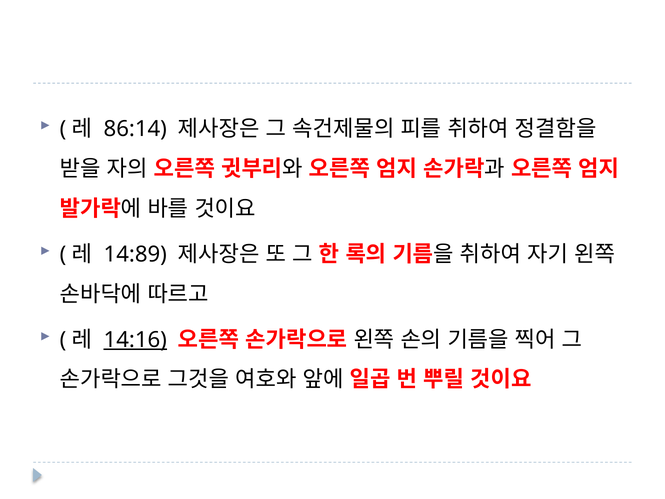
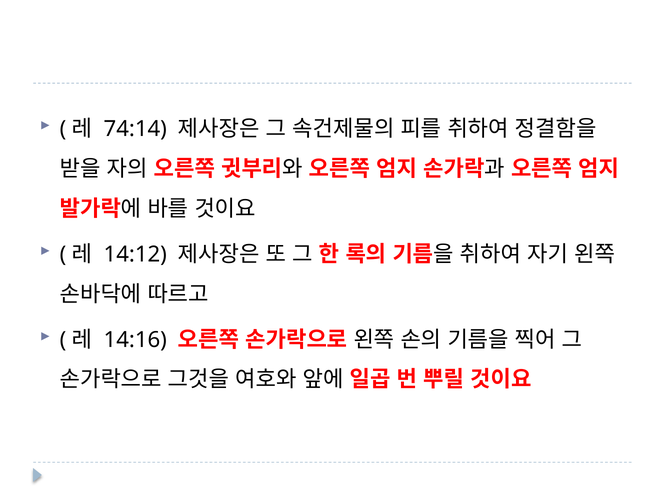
86:14: 86:14 -> 74:14
14:89: 14:89 -> 14:12
14:16 underline: present -> none
